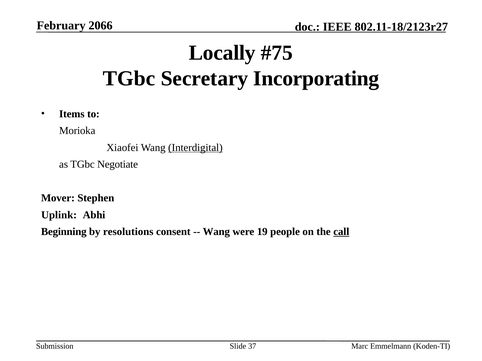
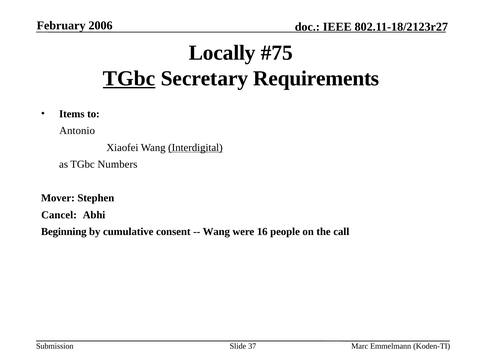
2066: 2066 -> 2006
TGbc at (129, 79) underline: none -> present
Incorporating: Incorporating -> Requirements
Morioka: Morioka -> Antonio
Negotiate: Negotiate -> Numbers
Uplink: Uplink -> Cancel
resolutions: resolutions -> cumulative
19: 19 -> 16
call underline: present -> none
